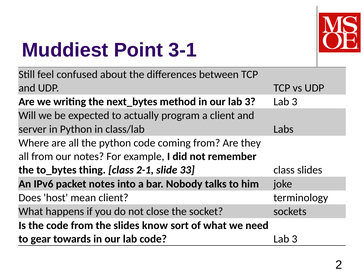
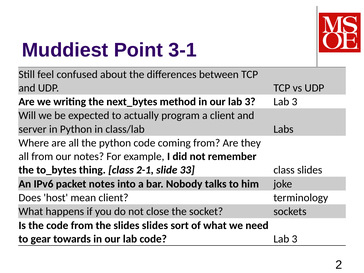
slides know: know -> slides
